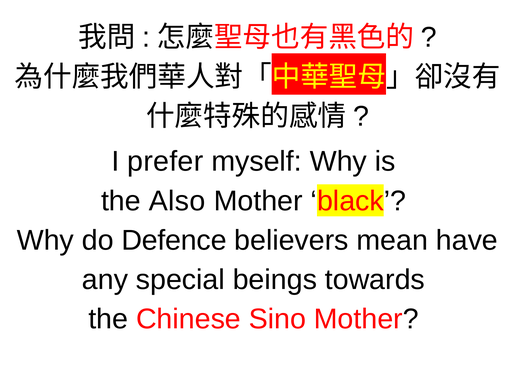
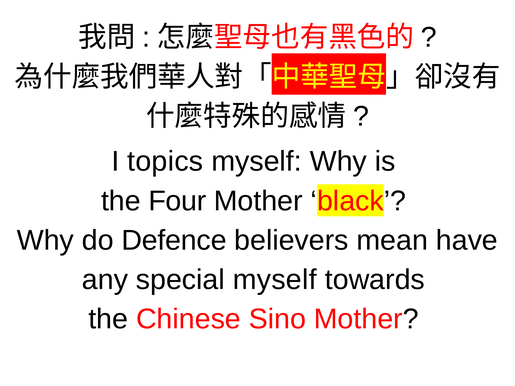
prefer: prefer -> topics
Also: Also -> Four
special beings: beings -> myself
